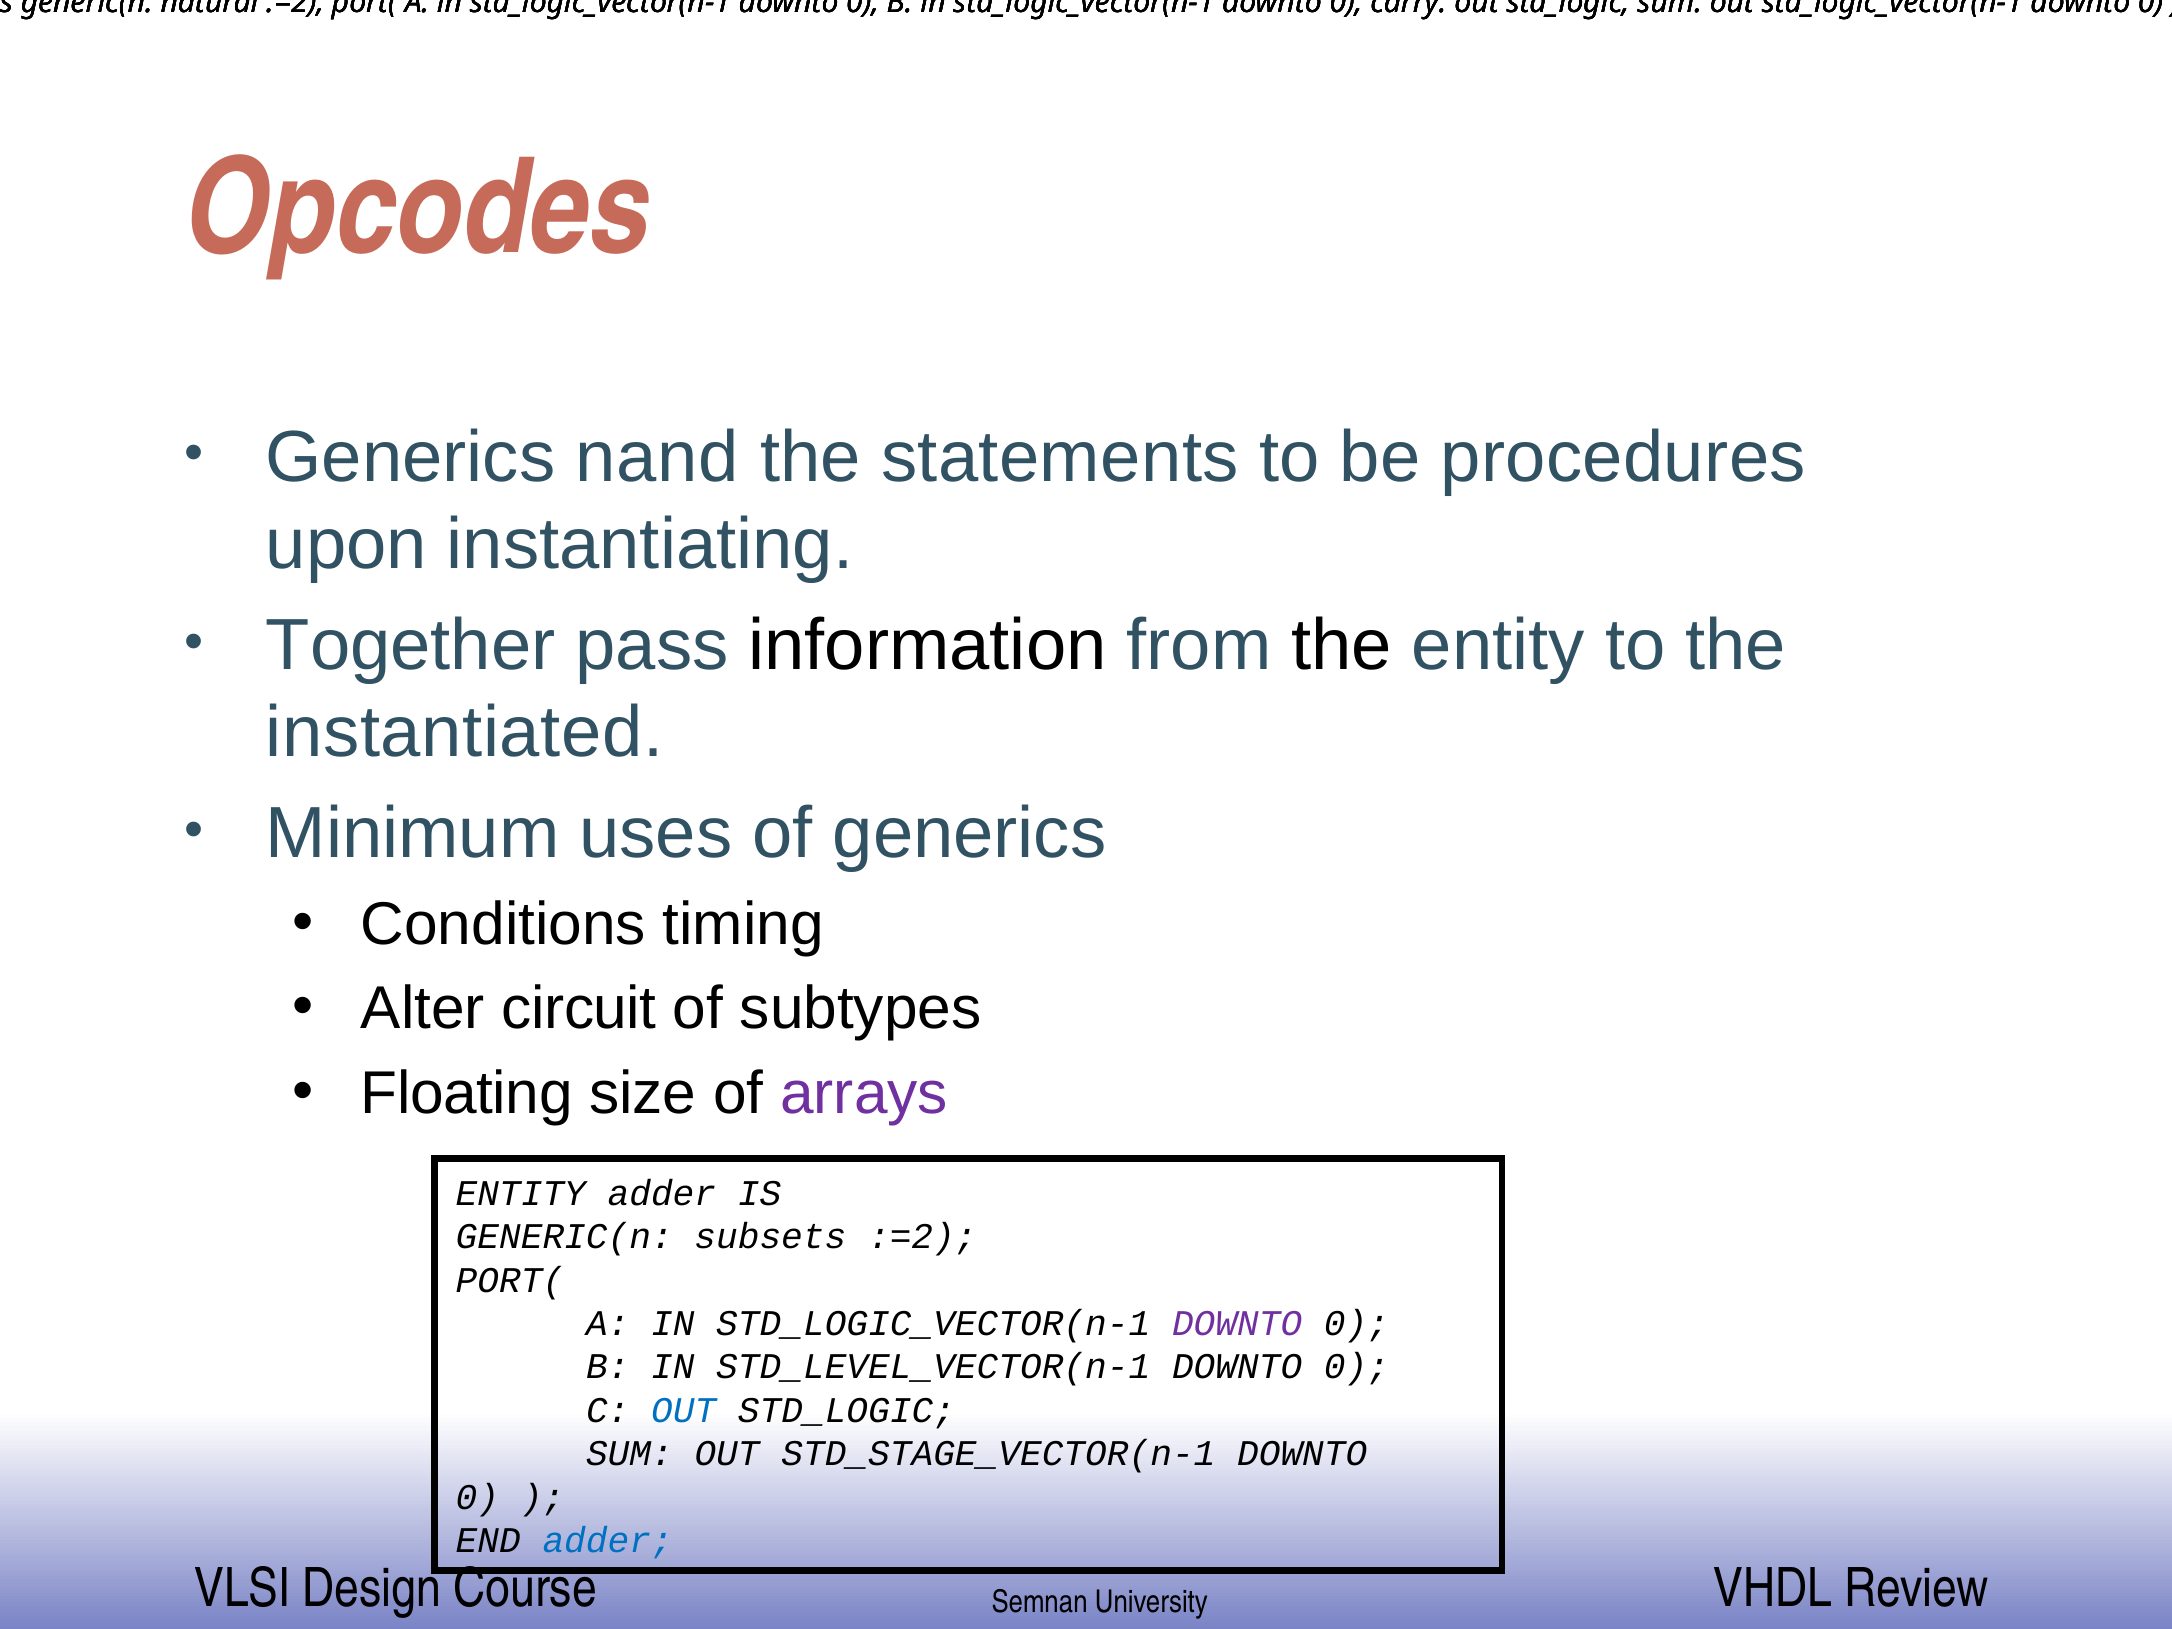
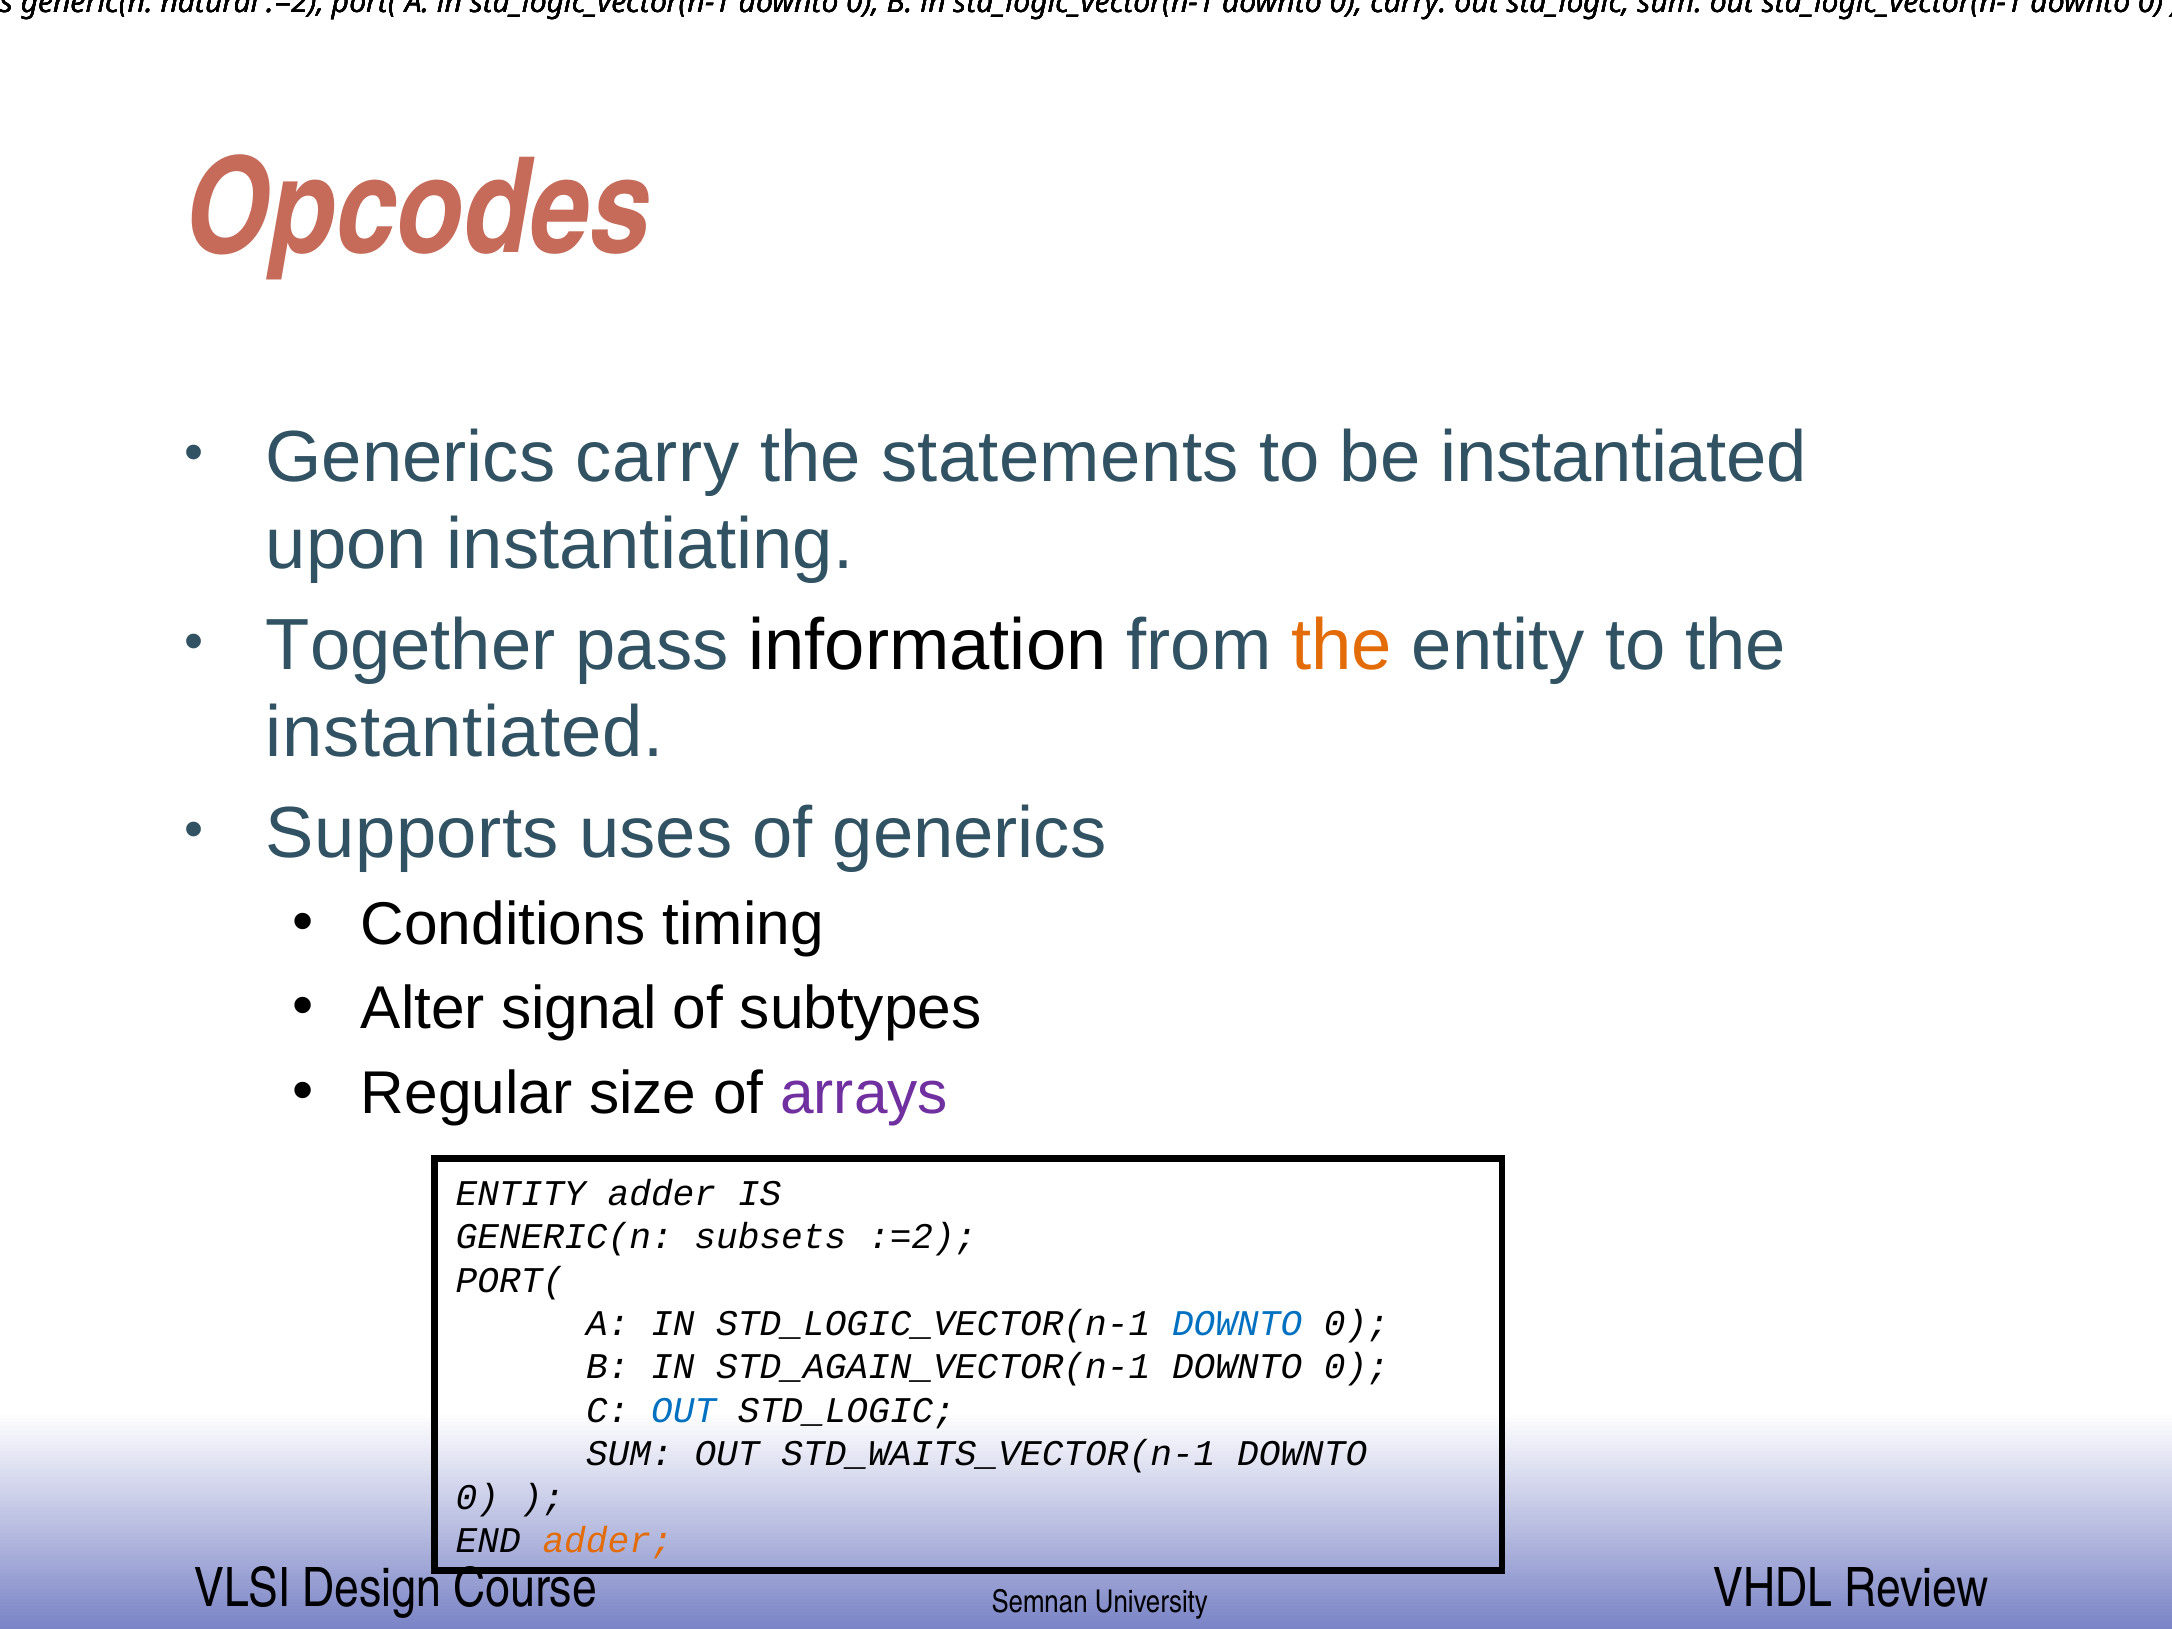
Generics nand: nand -> carry
be procedures: procedures -> instantiated
the at (1342, 645) colour: black -> orange
Minimum: Minimum -> Supports
circuit: circuit -> signal
Floating: Floating -> Regular
DOWNTO at (1237, 1324) colour: purple -> blue
STD_LEVEL_VECTOR(n-1: STD_LEVEL_VECTOR(n-1 -> STD_AGAIN_VECTOR(n-1
STD_STAGE_VECTOR(n-1: STD_STAGE_VECTOR(n-1 -> STD_WAITS_VECTOR(n-1
adder at (608, 1541) colour: blue -> orange
